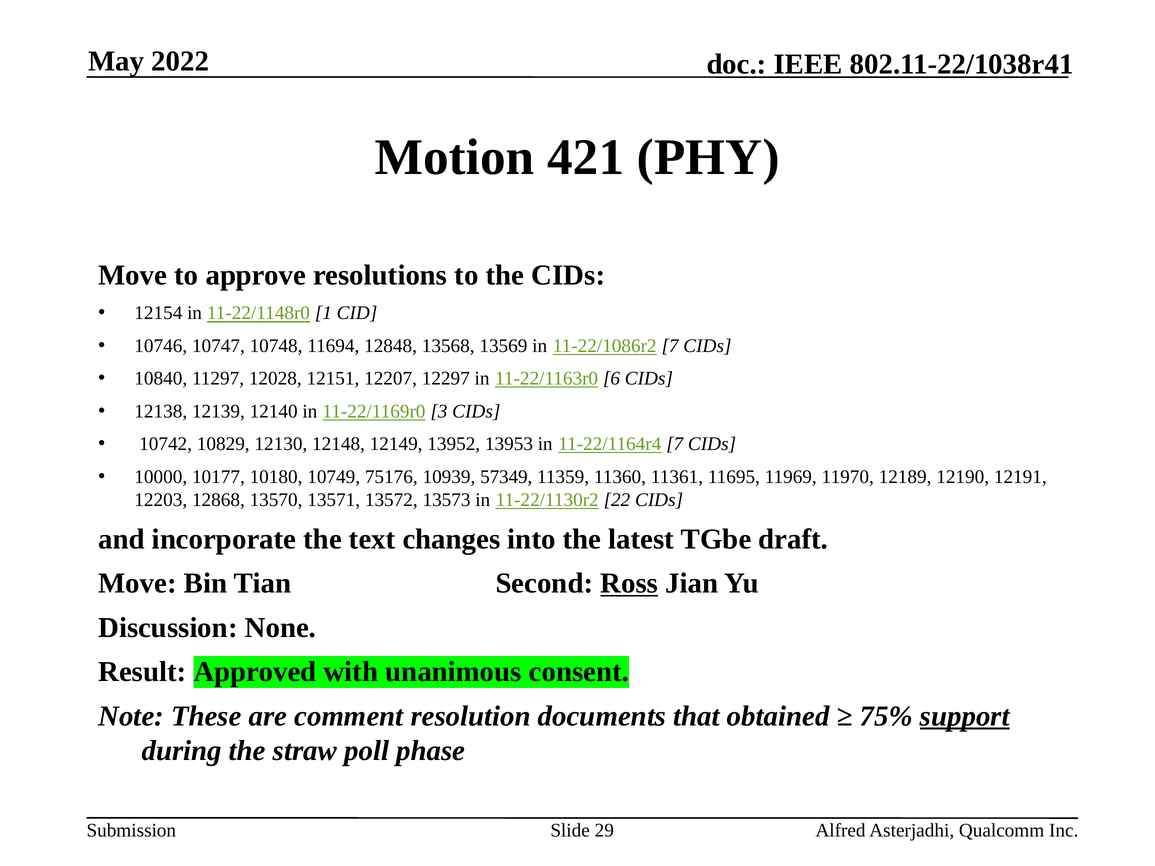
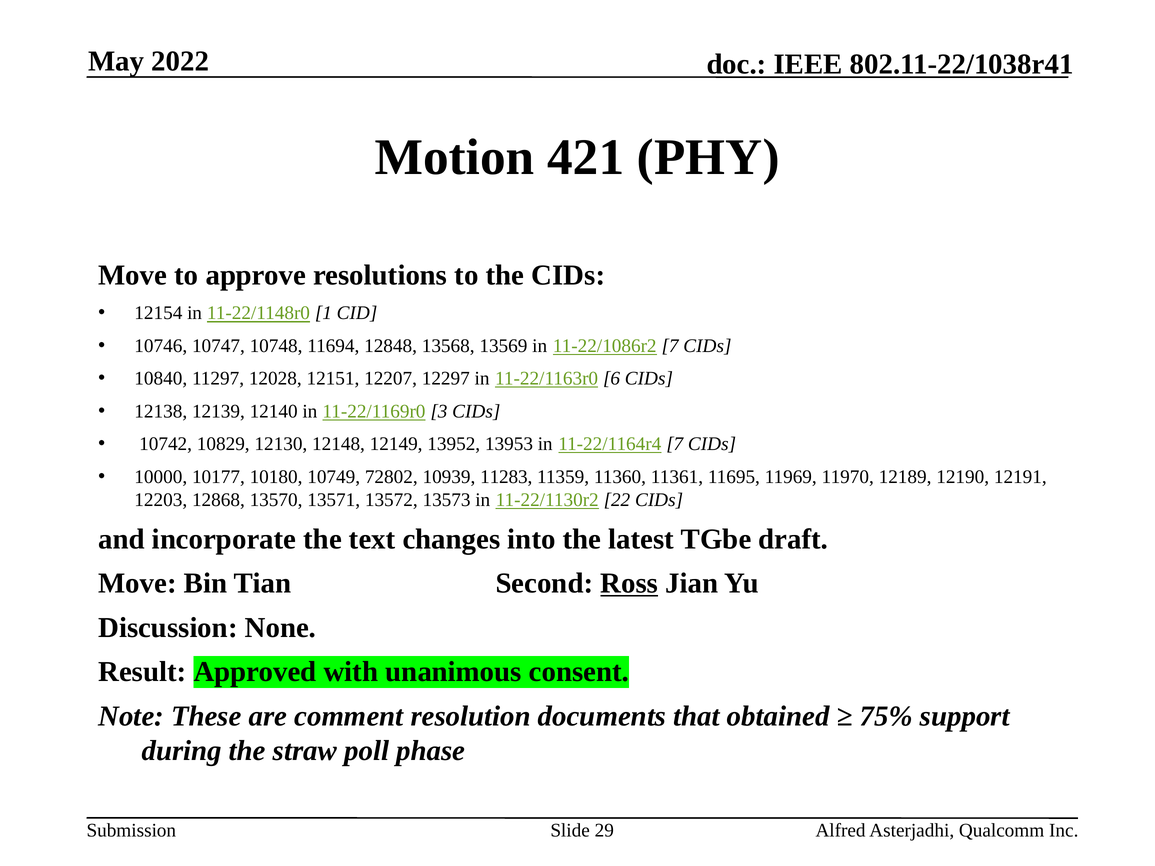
75176: 75176 -> 72802
57349: 57349 -> 11283
support underline: present -> none
